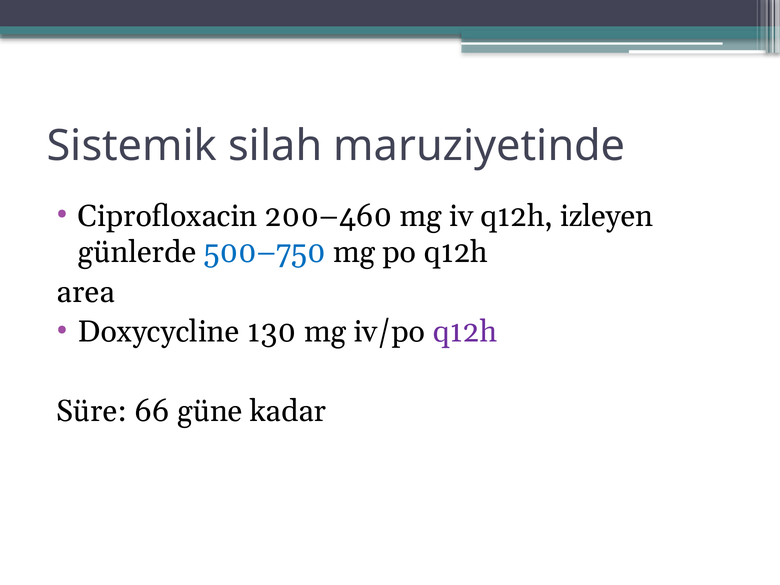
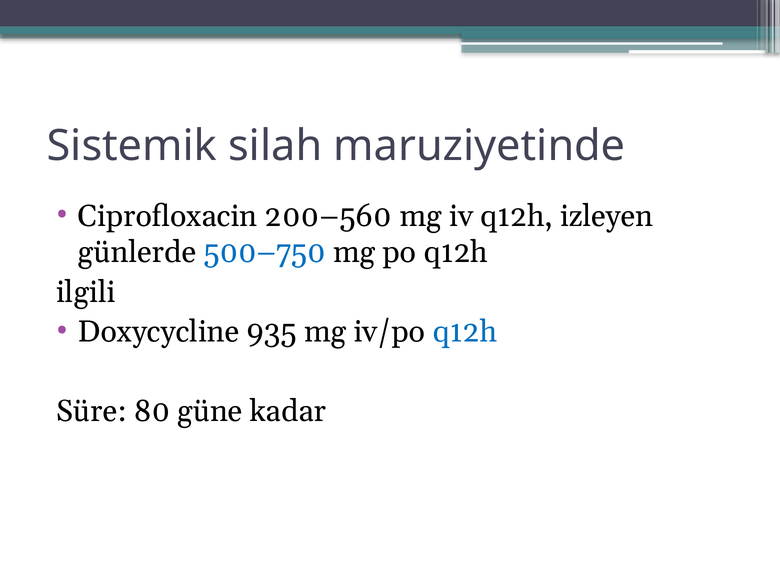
200–460: 200–460 -> 200–560
area: area -> ilgili
130: 130 -> 935
q12h at (465, 332) colour: purple -> blue
66: 66 -> 80
